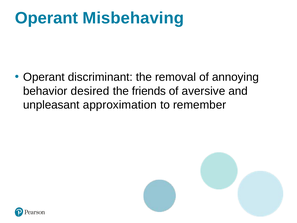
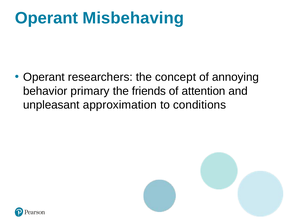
discriminant: discriminant -> researchers
removal: removal -> concept
desired: desired -> primary
aversive: aversive -> attention
remember: remember -> conditions
